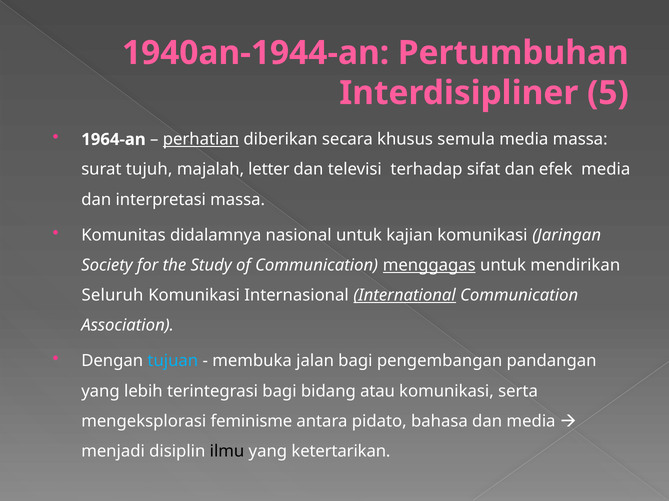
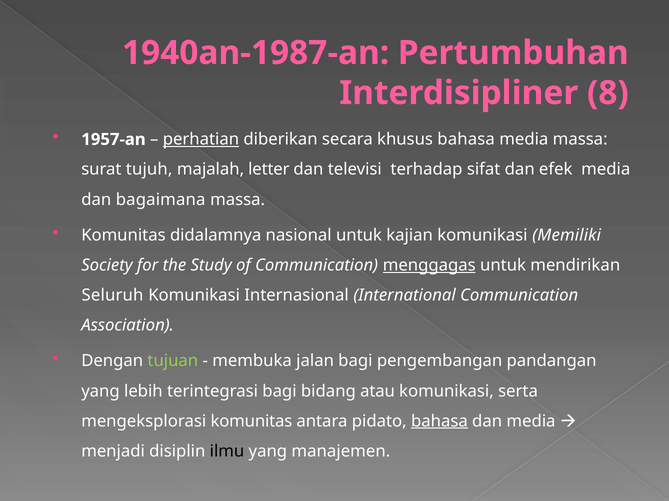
1940an-1944-an: 1940an-1944-an -> 1940an-1987-an
5: 5 -> 8
1964-an: 1964-an -> 1957-an
khusus semula: semula -> bahasa
interpretasi: interpretasi -> bagaimana
Jaringan: Jaringan -> Memiliki
International underline: present -> none
tujuan colour: light blue -> light green
mengeksplorasi feminisme: feminisme -> komunitas
bahasa at (439, 422) underline: none -> present
ketertarikan: ketertarikan -> manajemen
